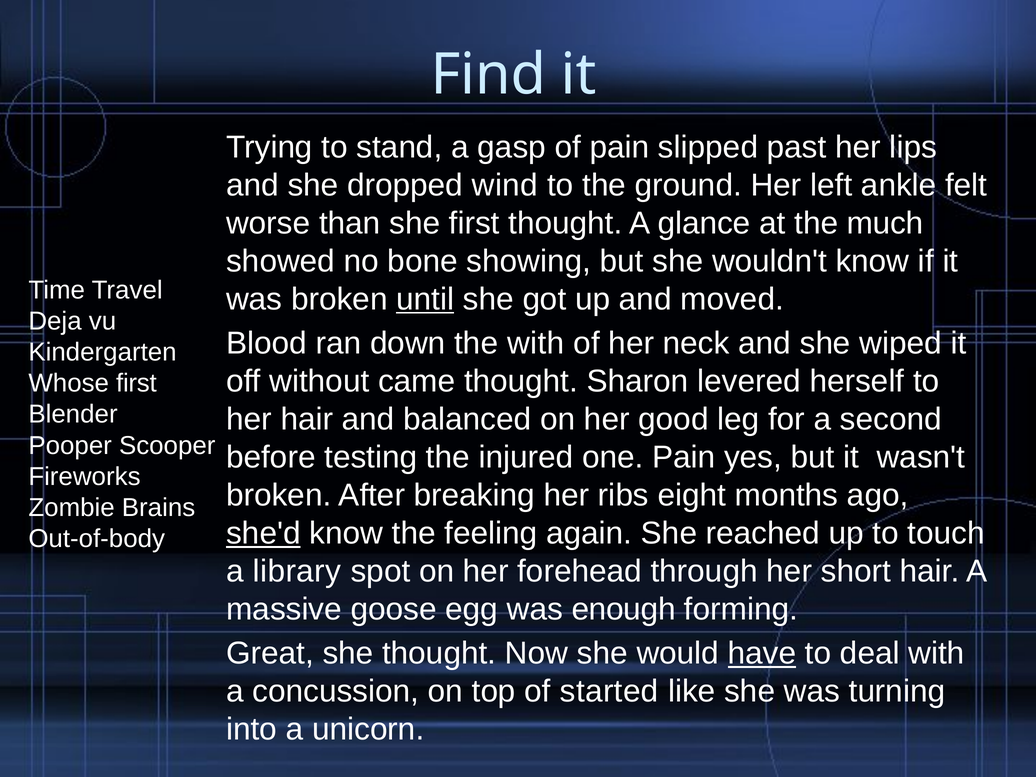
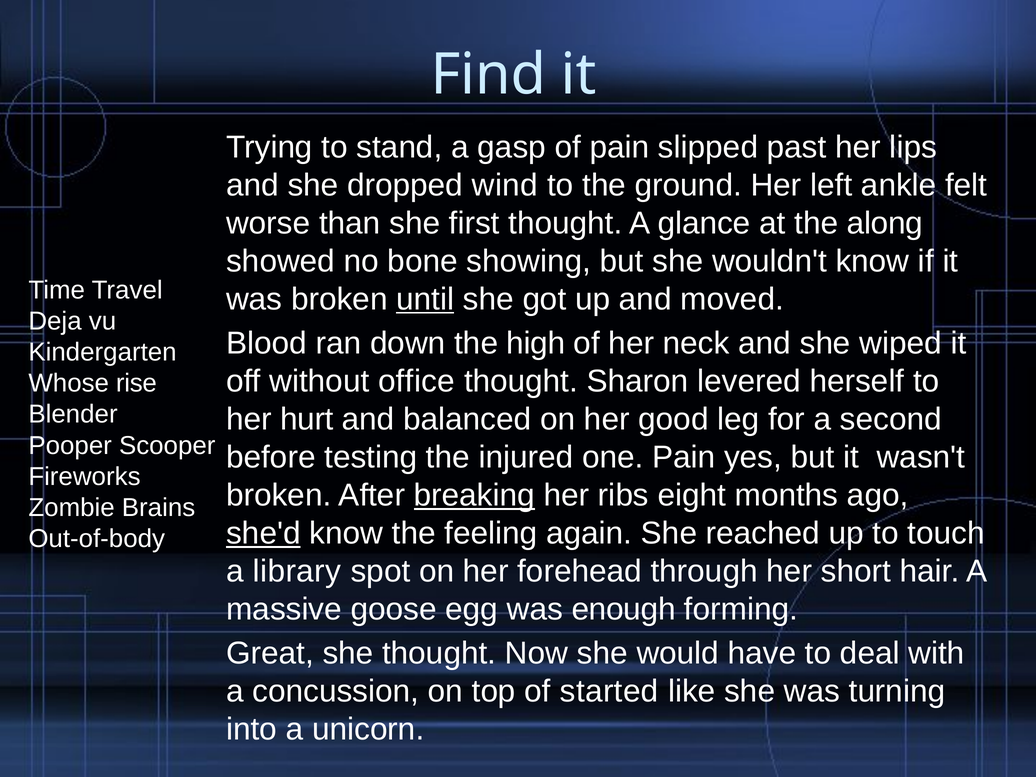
much: much -> along
the with: with -> high
came: came -> office
Whose first: first -> rise
her hair: hair -> hurt
breaking underline: none -> present
have underline: present -> none
